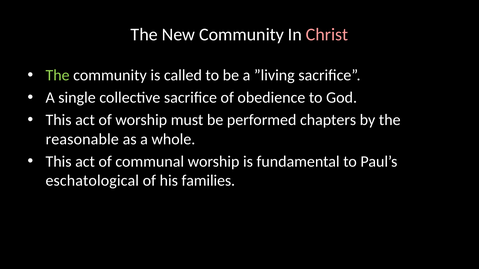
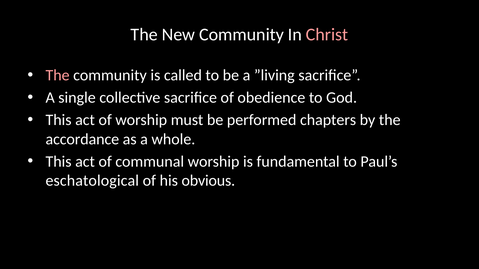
The at (58, 75) colour: light green -> pink
reasonable: reasonable -> accordance
families: families -> obvious
